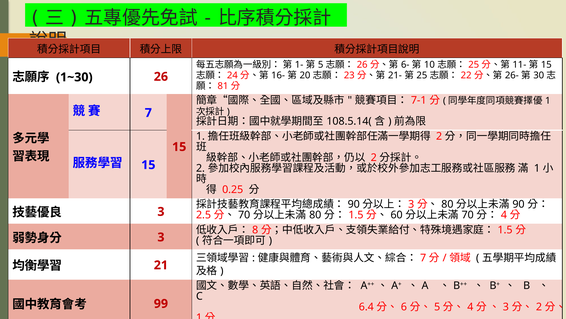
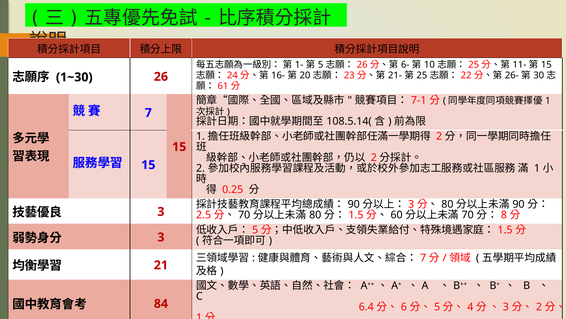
81: 81 -> 61
4 at (504, 215): 4 -> 8
8 at (255, 230): 8 -> 5
99: 99 -> 84
